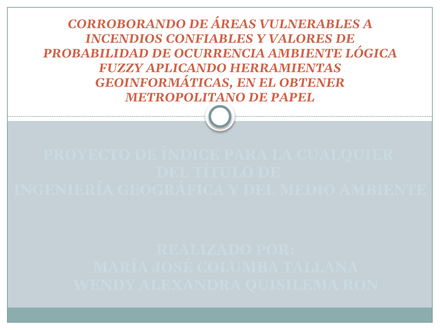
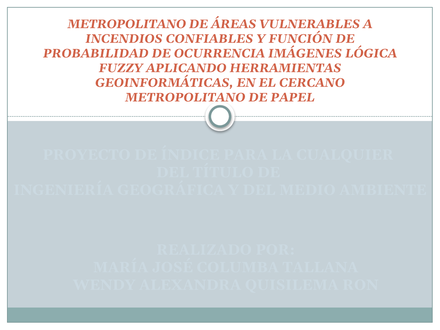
CORROBORANDO at (127, 24): CORROBORANDO -> METROPOLITANO
VALORES: VALORES -> FUNCIÓN
OCURRENCIA AMBIENTE: AMBIENTE -> IMÁGENES
OBTENER: OBTENER -> CERCANO
